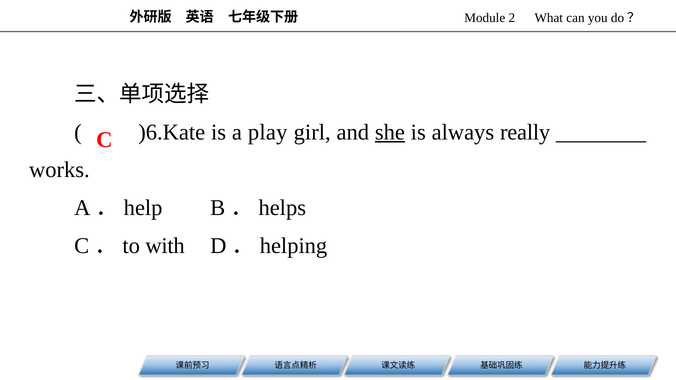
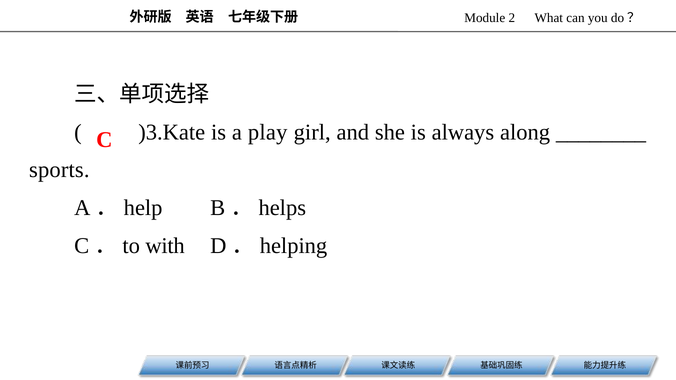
)6.Kate: )6.Kate -> )3.Kate
she underline: present -> none
really: really -> along
works: works -> sports
